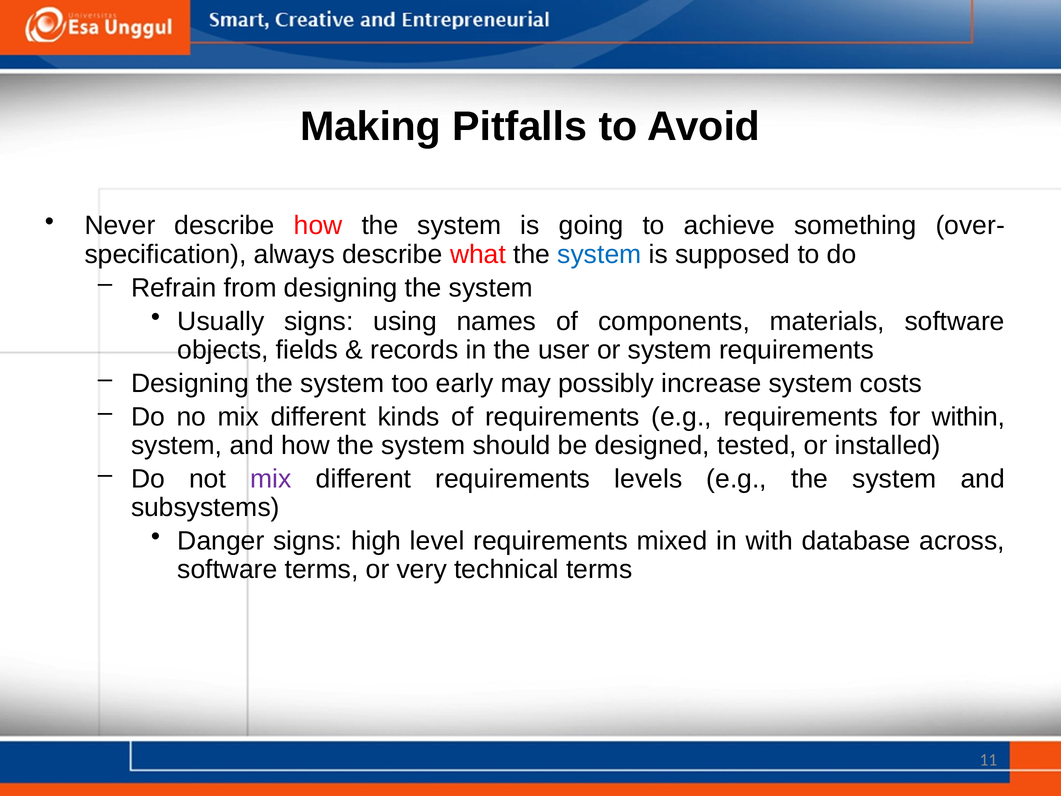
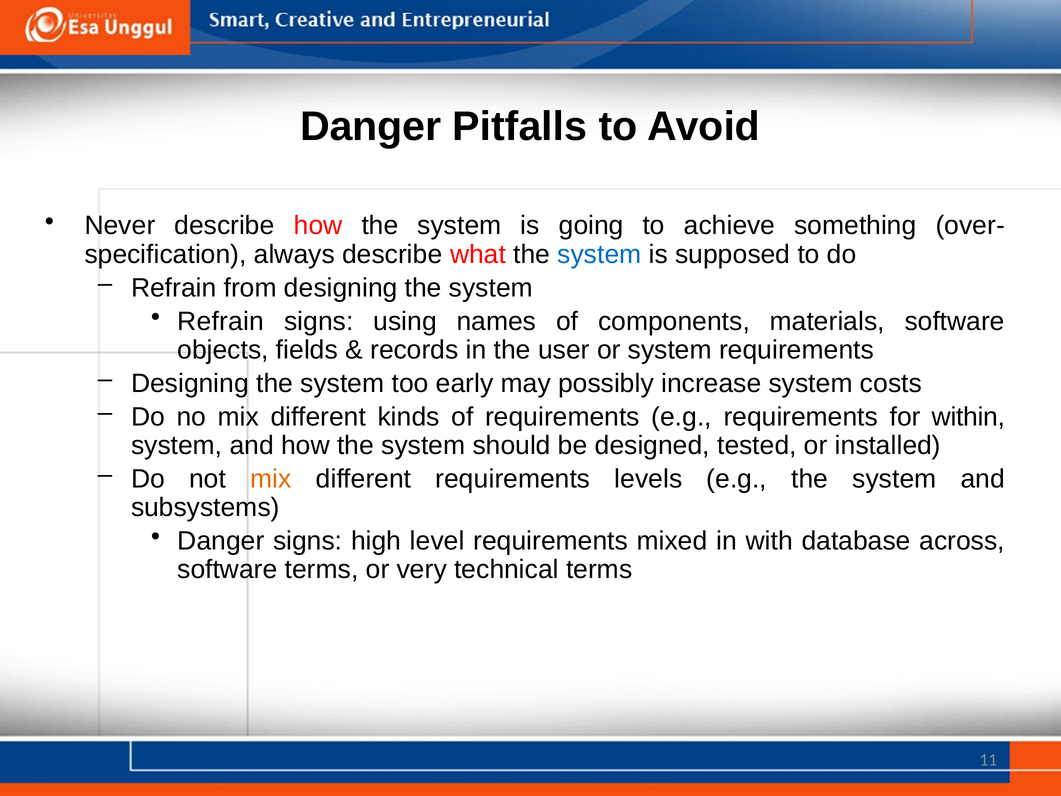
Making at (371, 127): Making -> Danger
Usually at (221, 321): Usually -> Refrain
mix at (271, 479) colour: purple -> orange
